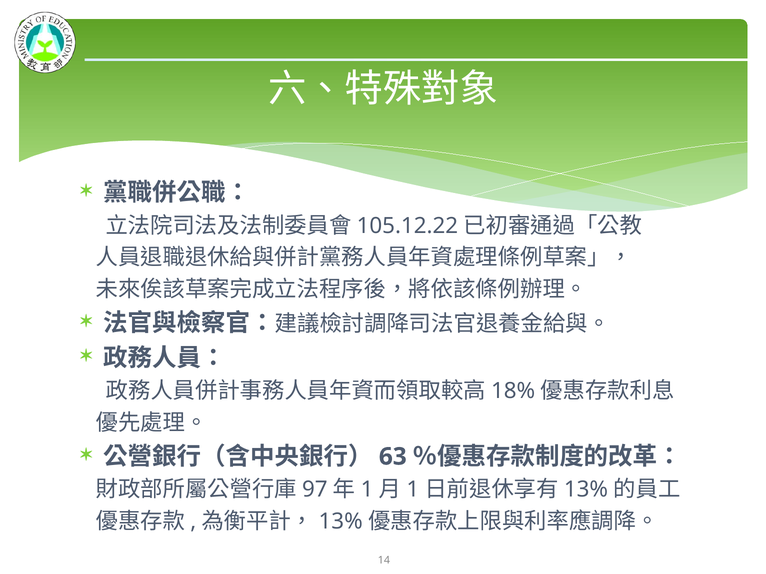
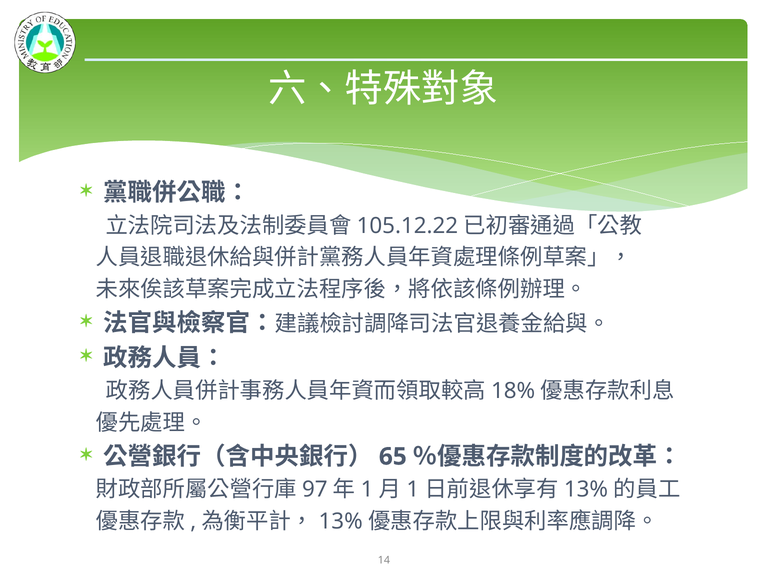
63: 63 -> 65
